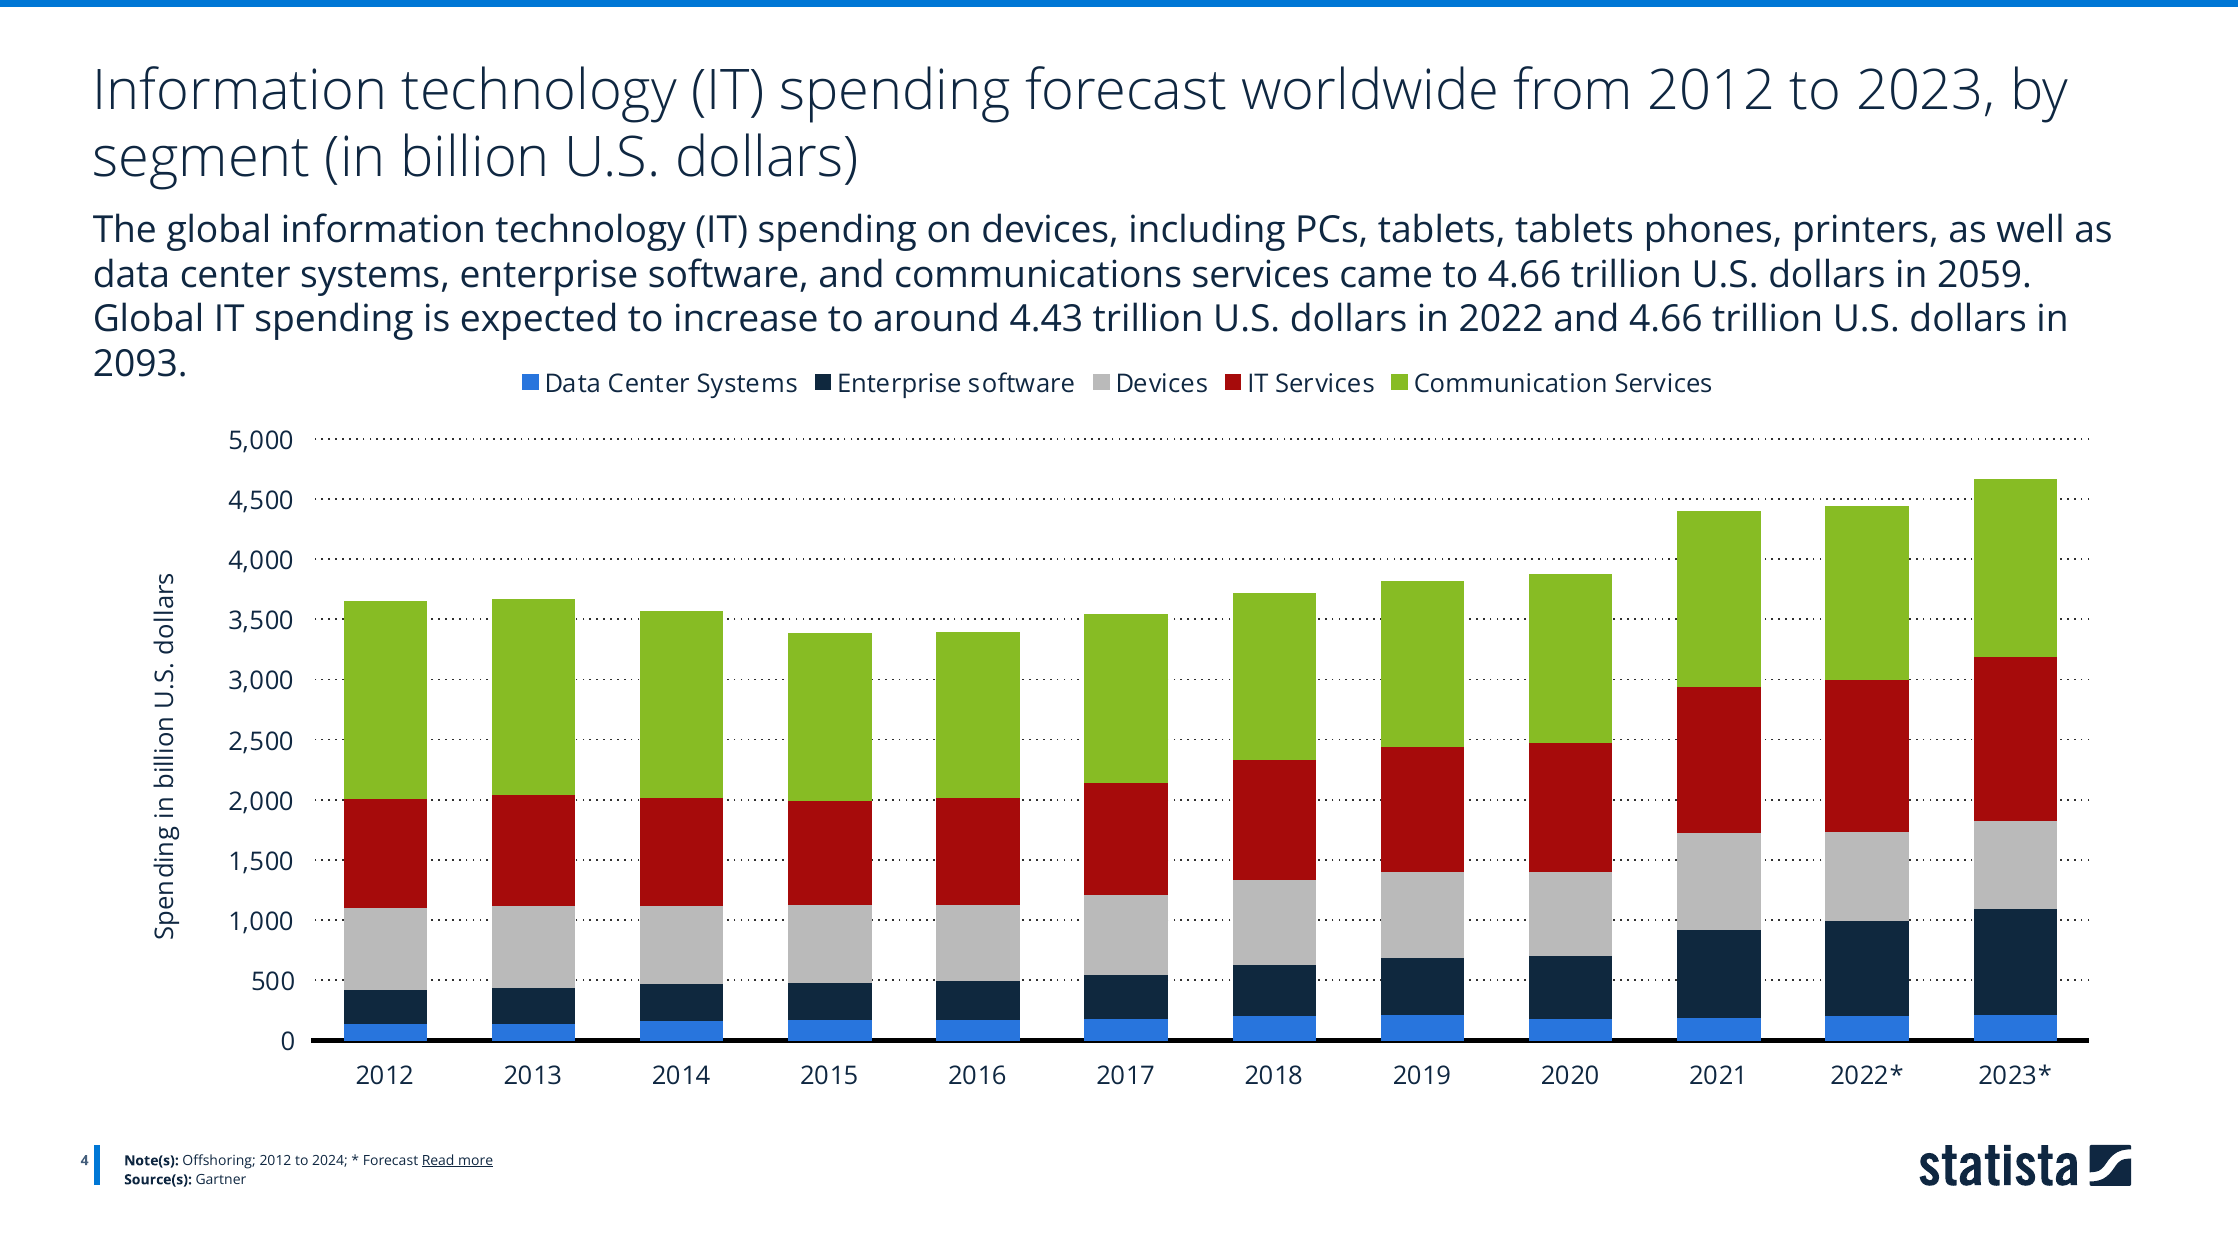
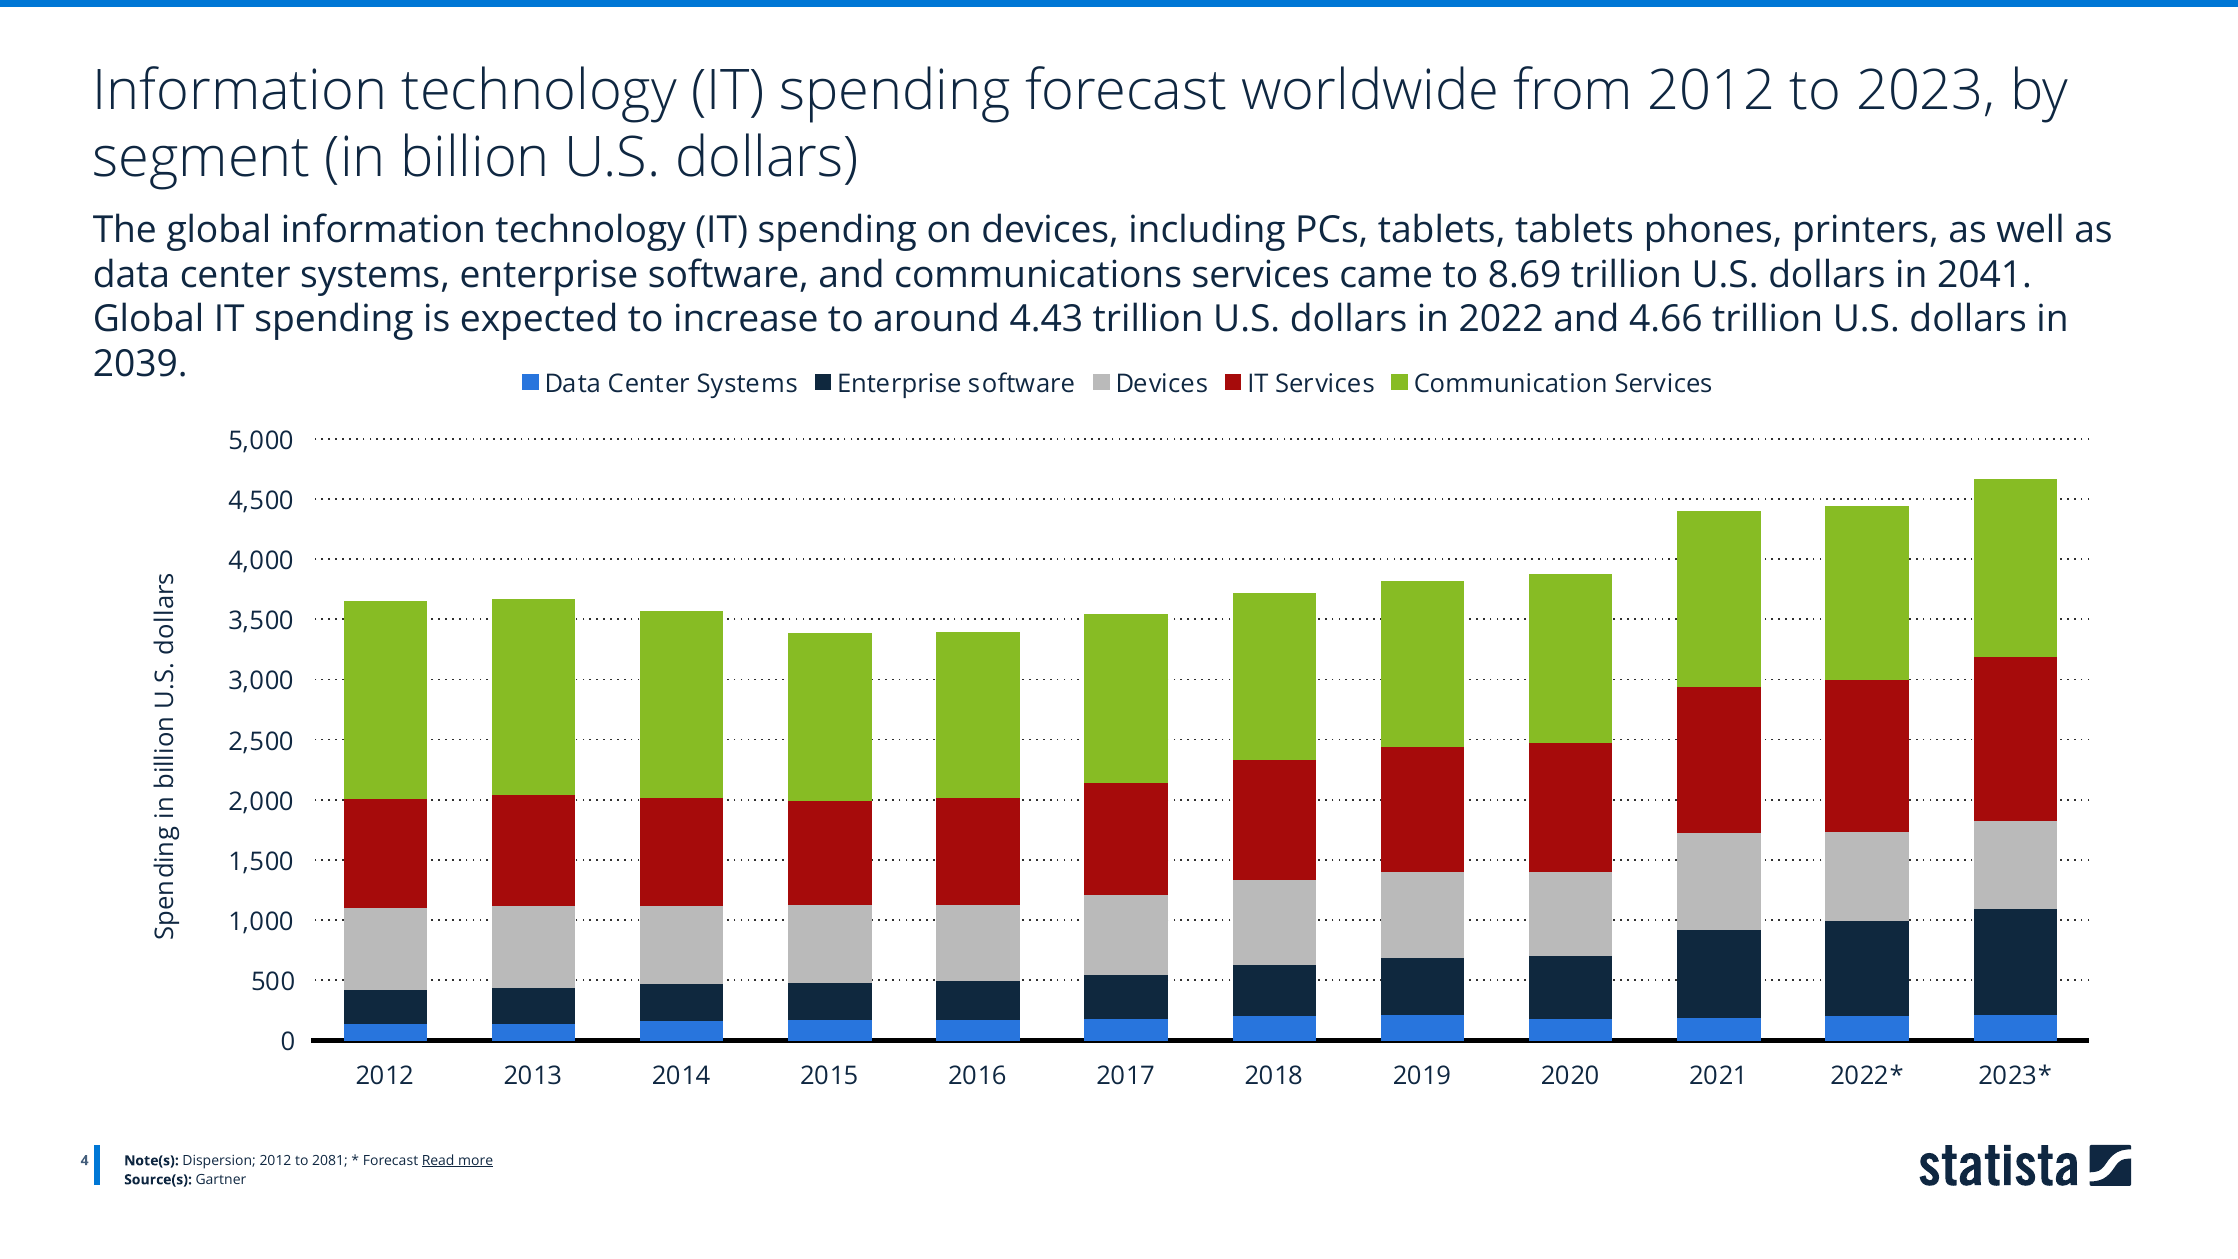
to 4.66: 4.66 -> 8.69
2059: 2059 -> 2041
2093: 2093 -> 2039
Offshoring: Offshoring -> Dispersion
2024: 2024 -> 2081
